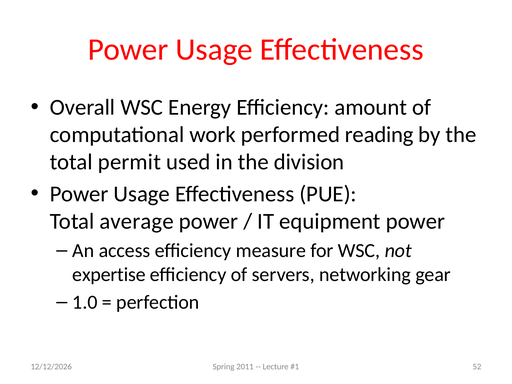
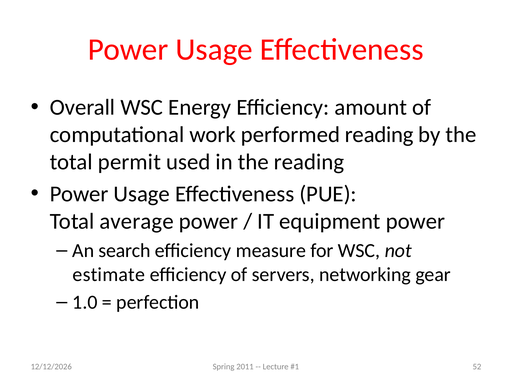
the division: division -> reading
access: access -> search
expertise: expertise -> estimate
